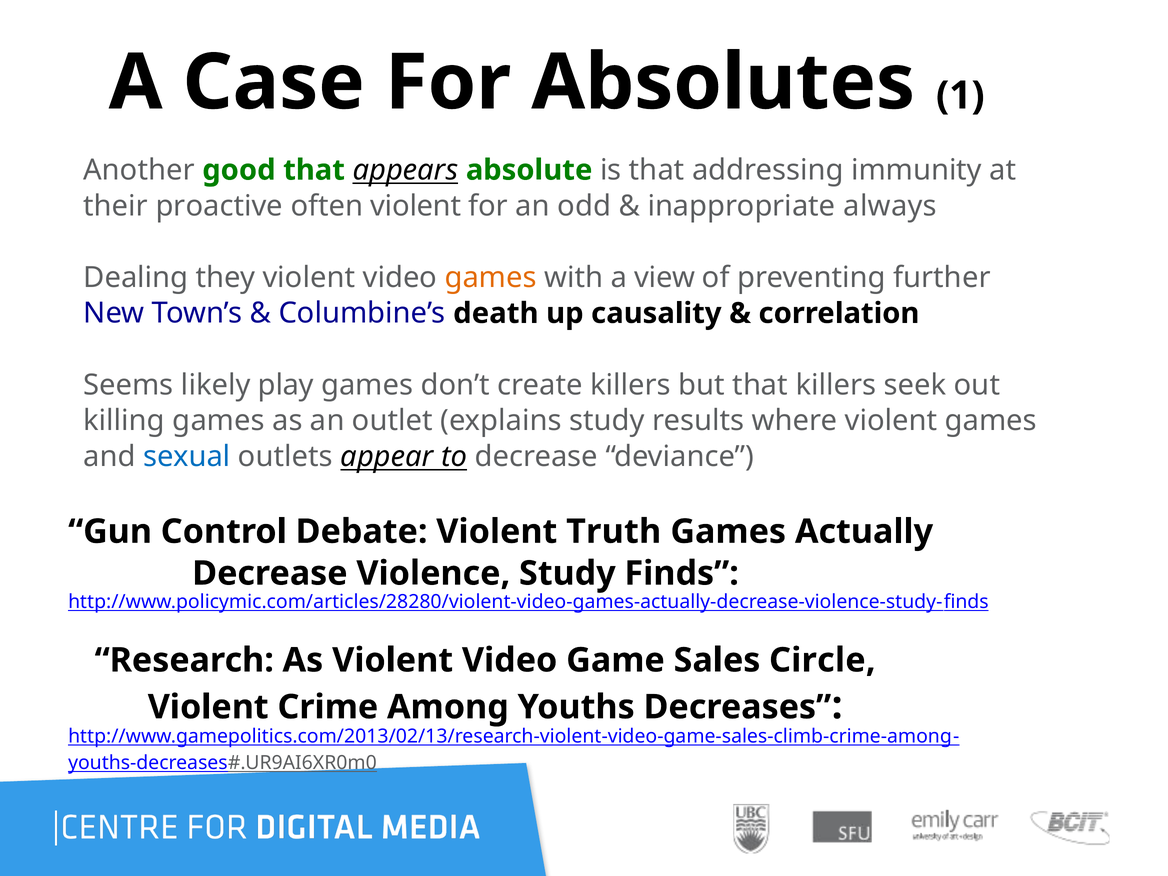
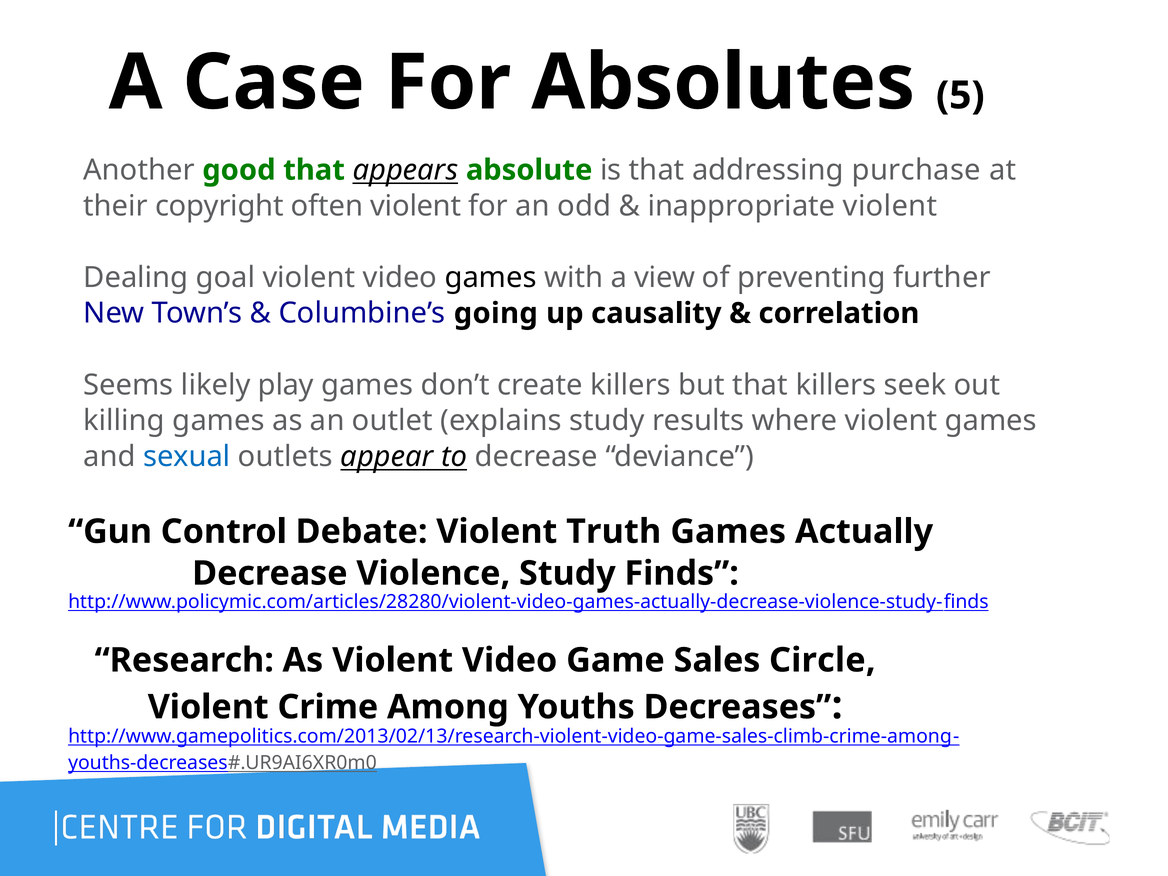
1: 1 -> 5
immunity: immunity -> purchase
proactive: proactive -> copyright
inappropriate always: always -> violent
they: they -> goal
games at (491, 277) colour: orange -> black
death: death -> going
